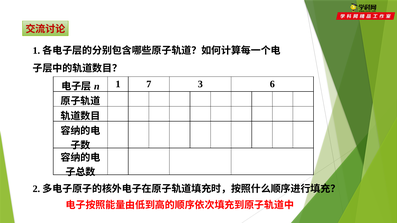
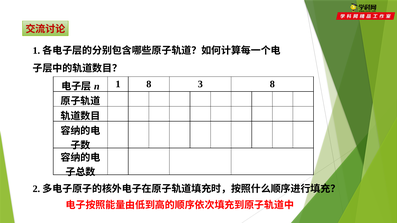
1 7: 7 -> 8
3 6: 6 -> 8
